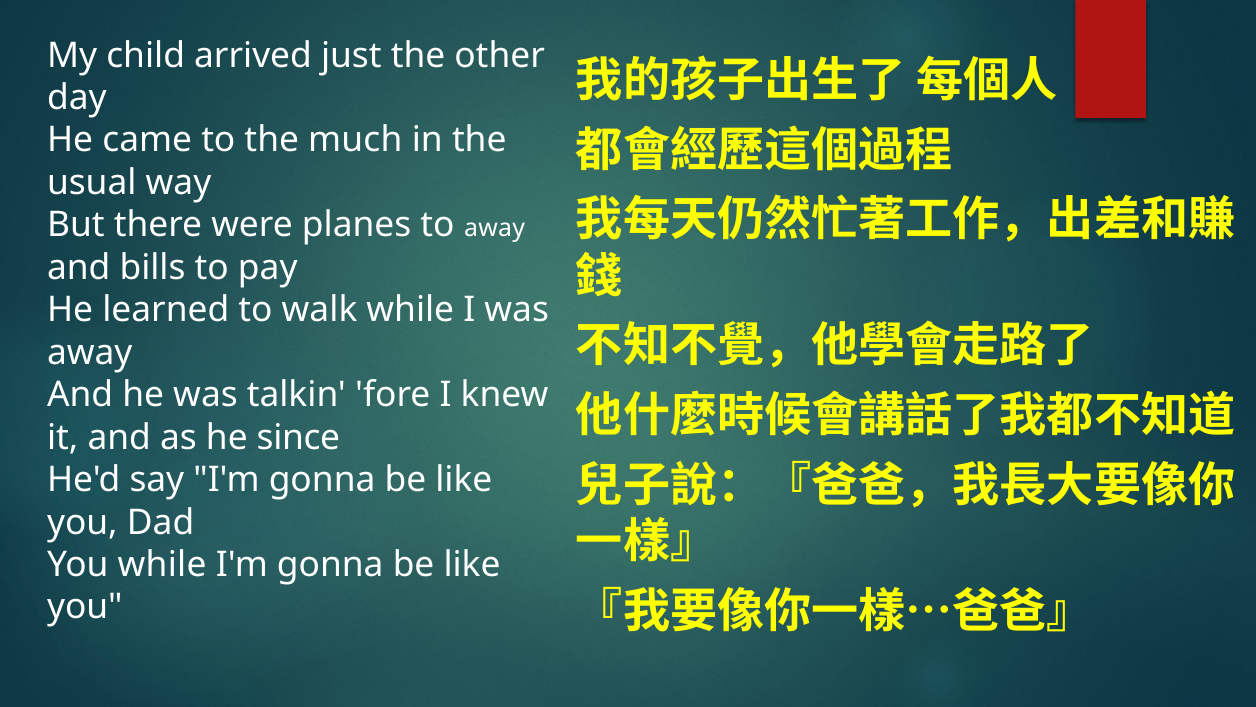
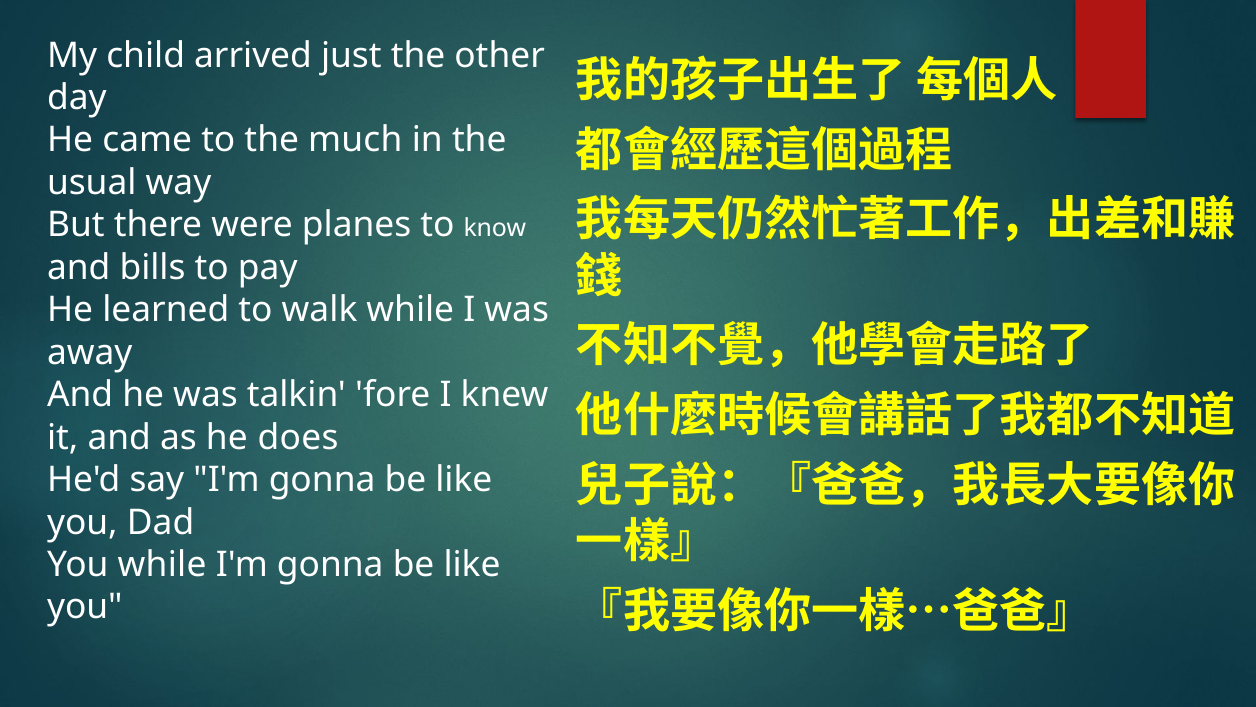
to away: away -> know
since: since -> does
